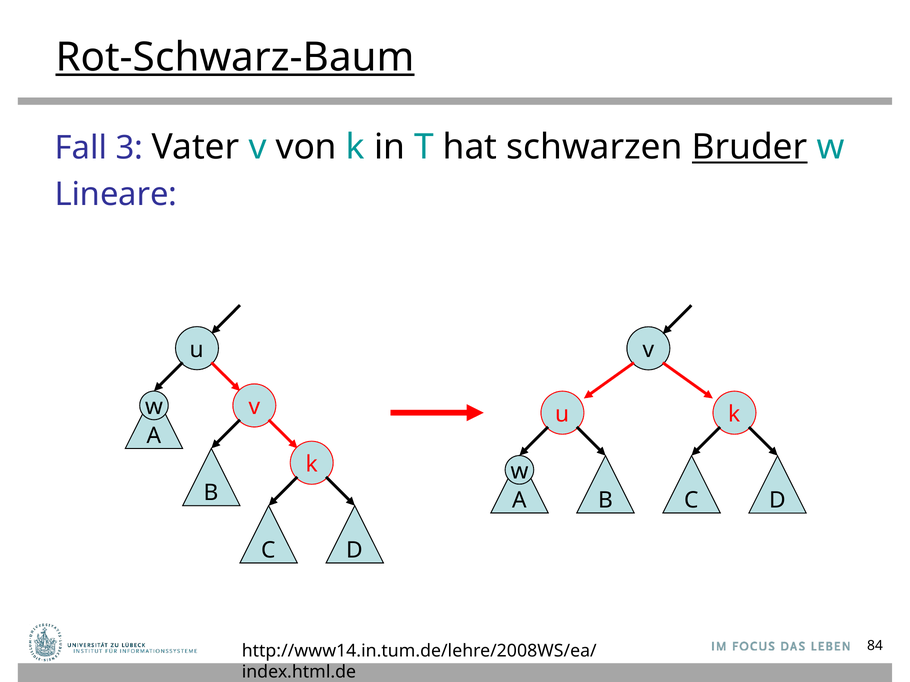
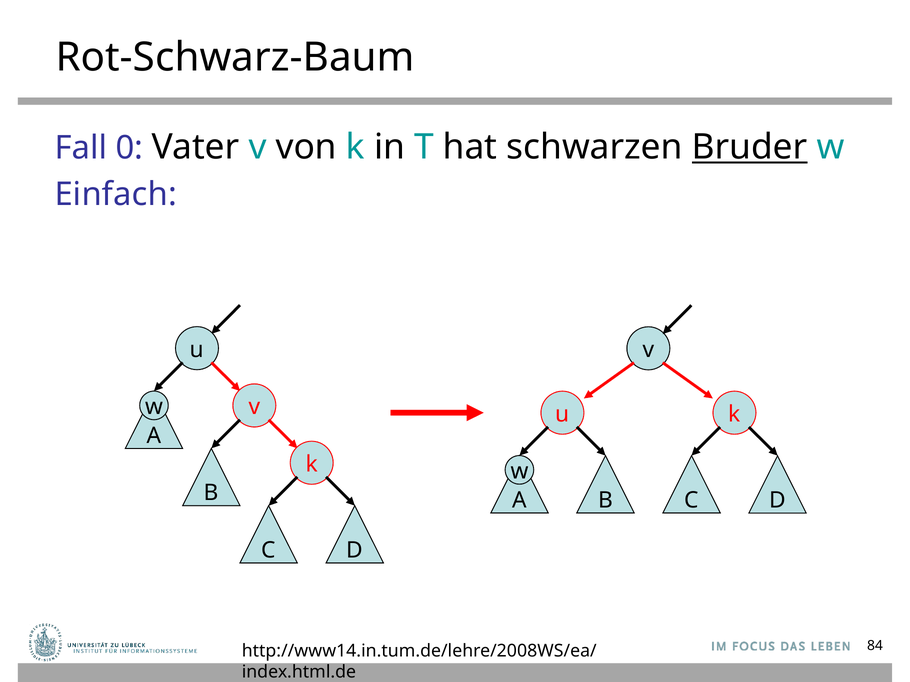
Rot-Schwarz-Baum underline: present -> none
3: 3 -> 0
Lineare: Lineare -> Einfach
